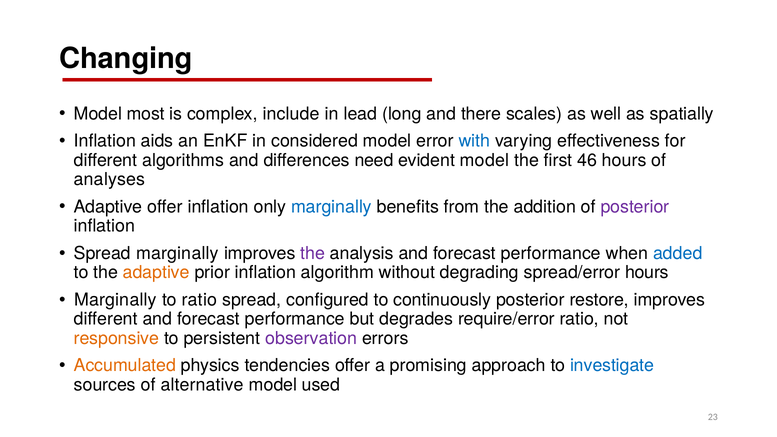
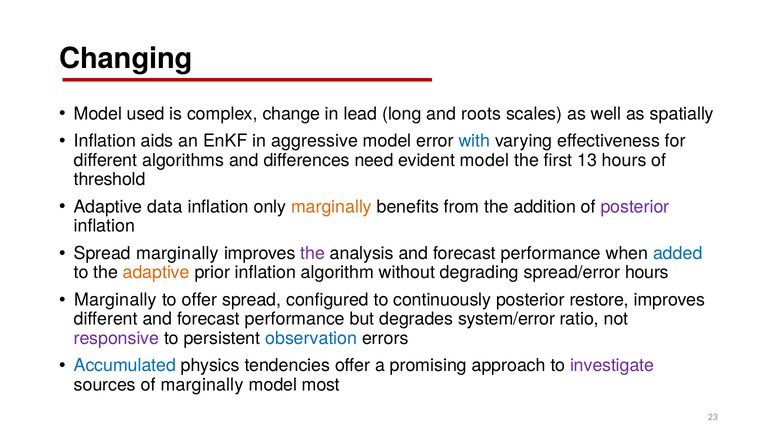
most: most -> used
include: include -> change
there: there -> roots
considered: considered -> aggressive
46: 46 -> 13
analyses: analyses -> threshold
Adaptive offer: offer -> data
marginally at (331, 207) colour: blue -> orange
to ratio: ratio -> offer
require/error: require/error -> system/error
responsive colour: orange -> purple
observation colour: purple -> blue
Accumulated colour: orange -> blue
investigate colour: blue -> purple
of alternative: alternative -> marginally
used: used -> most
